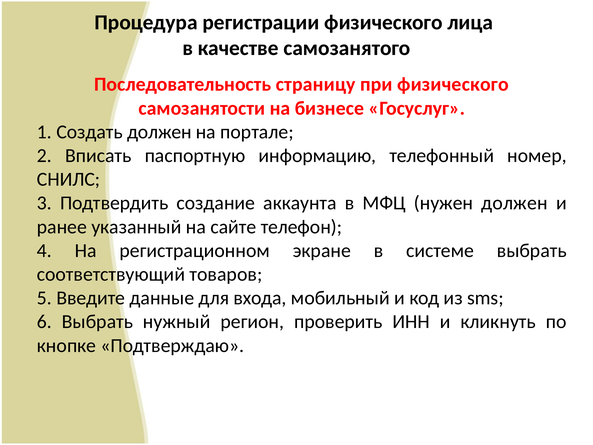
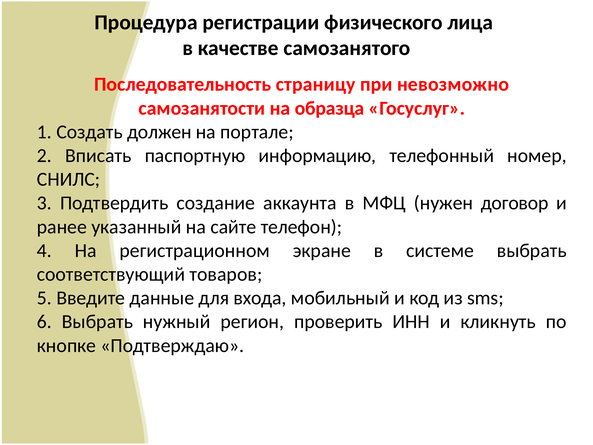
при физического: физического -> невозможно
бизнесе: бизнесе -> образца
нужен должен: должен -> договор
